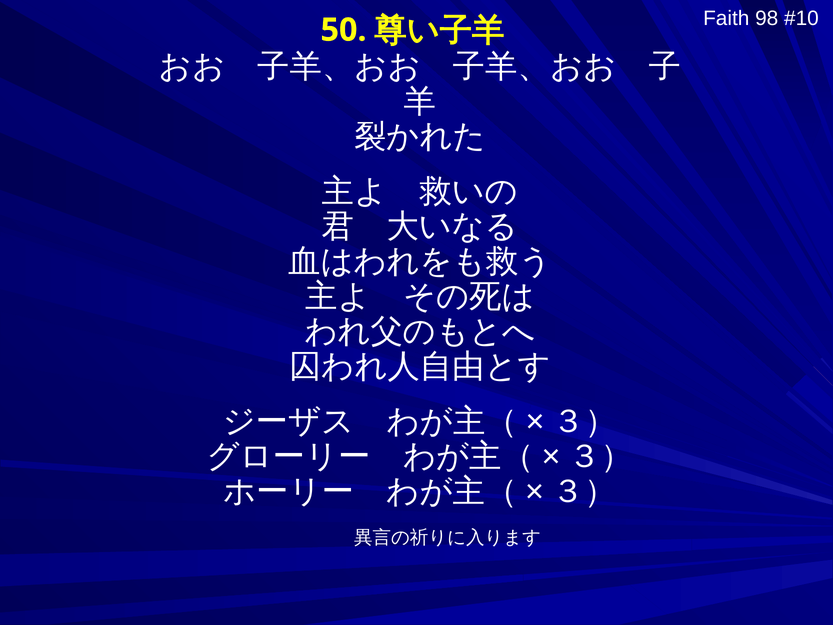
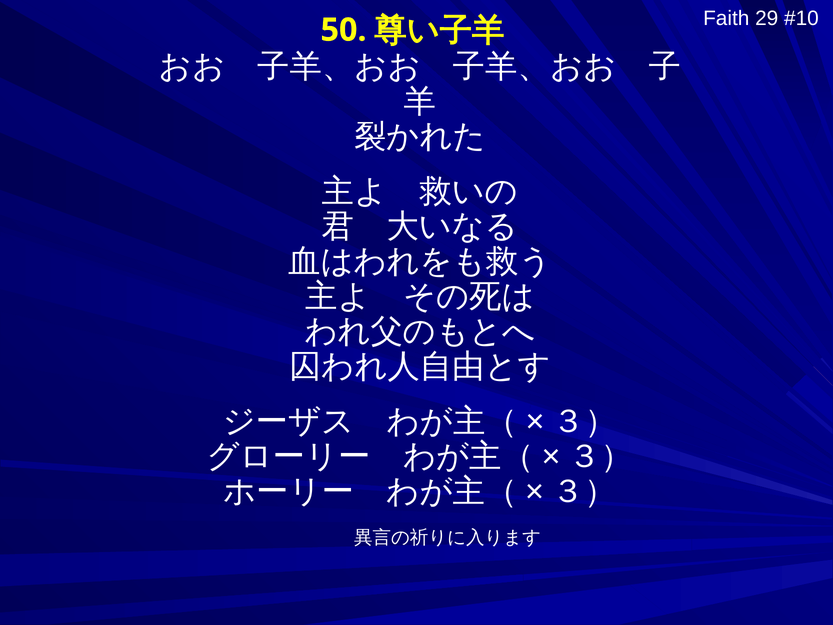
98: 98 -> 29
